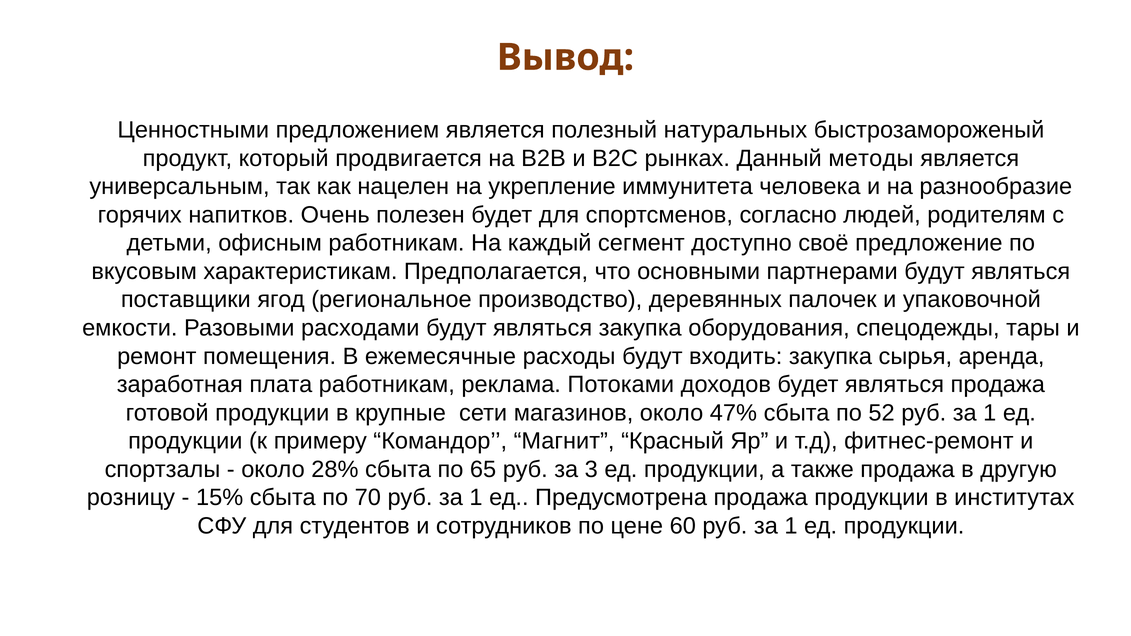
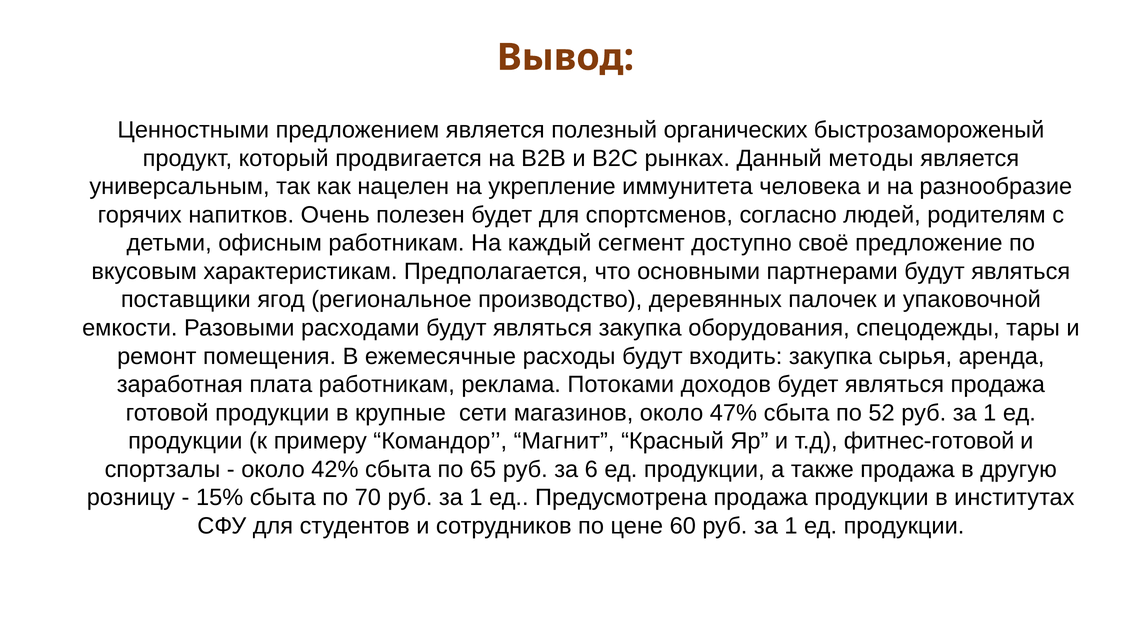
натуральных: натуральных -> органических
фитнес-ремонт: фитнес-ремонт -> фитнес-готовой
28%: 28% -> 42%
3: 3 -> 6
